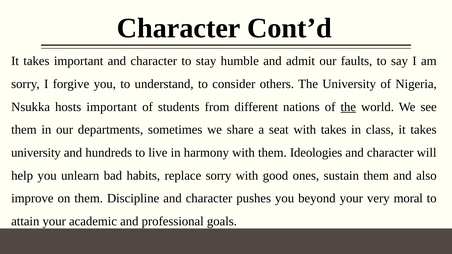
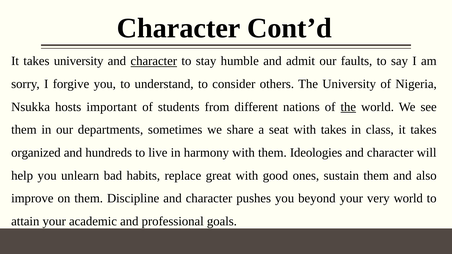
takes important: important -> university
character at (154, 61) underline: none -> present
university at (36, 153): university -> organized
replace sorry: sorry -> great
very moral: moral -> world
